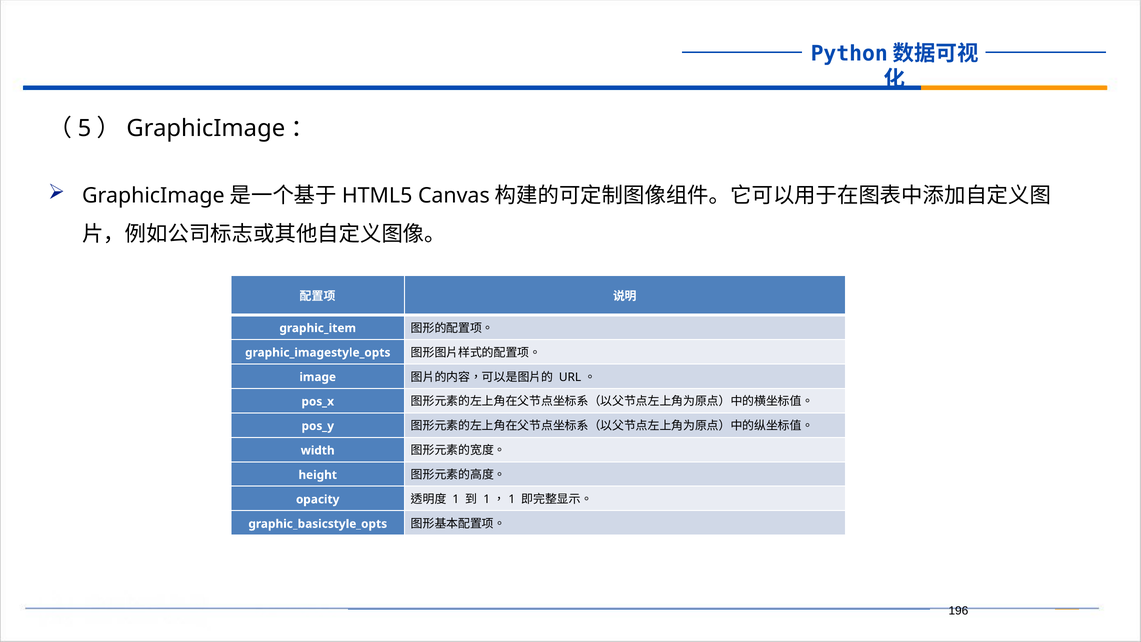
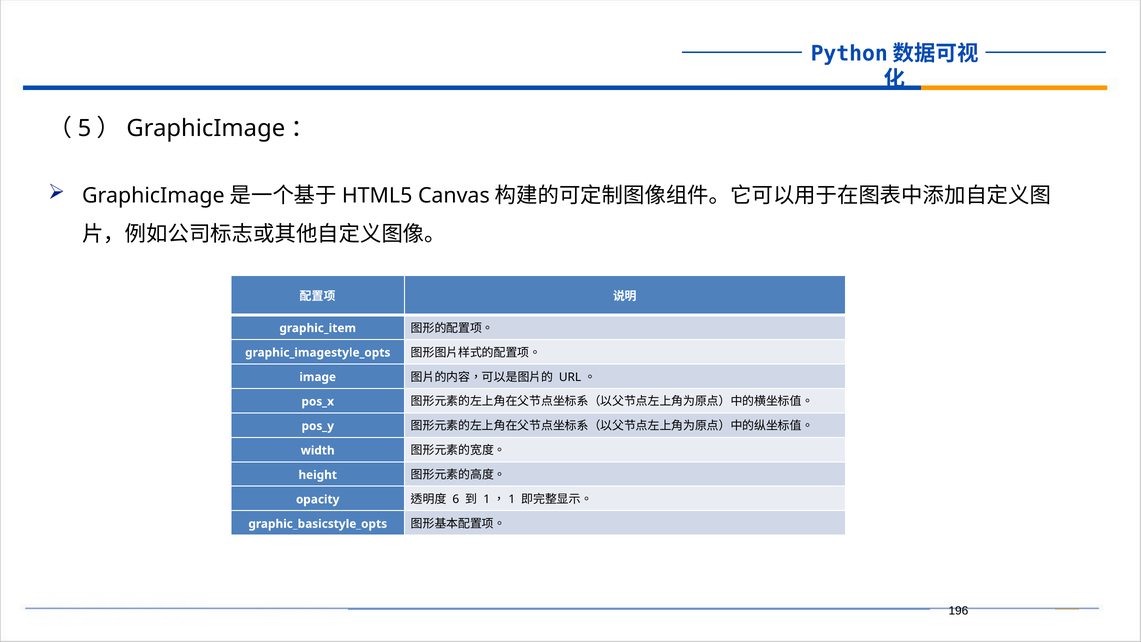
1 at (456, 499): 1 -> 6
